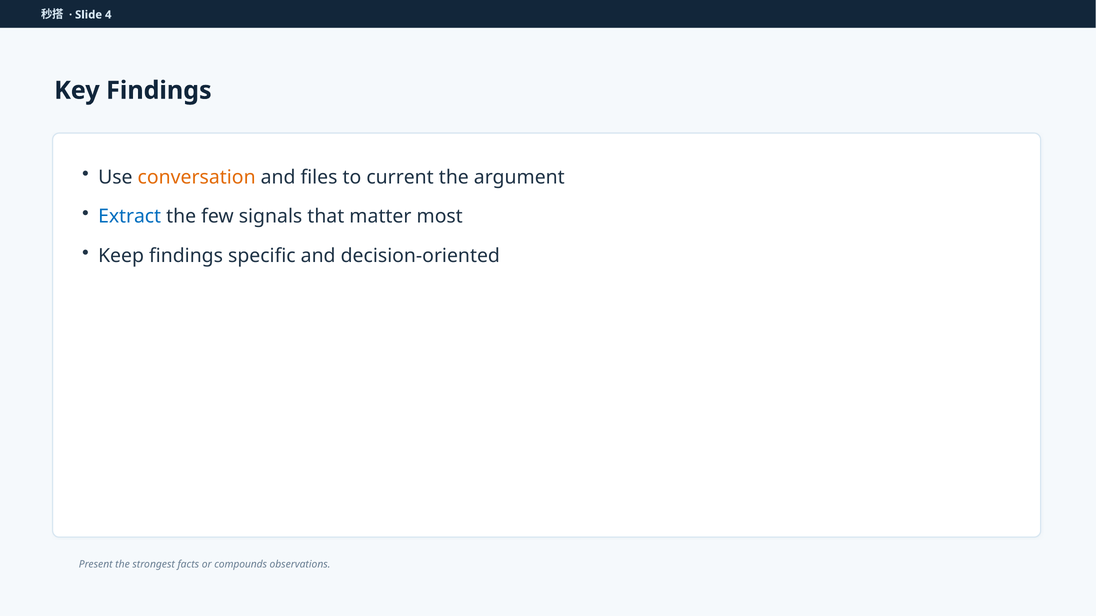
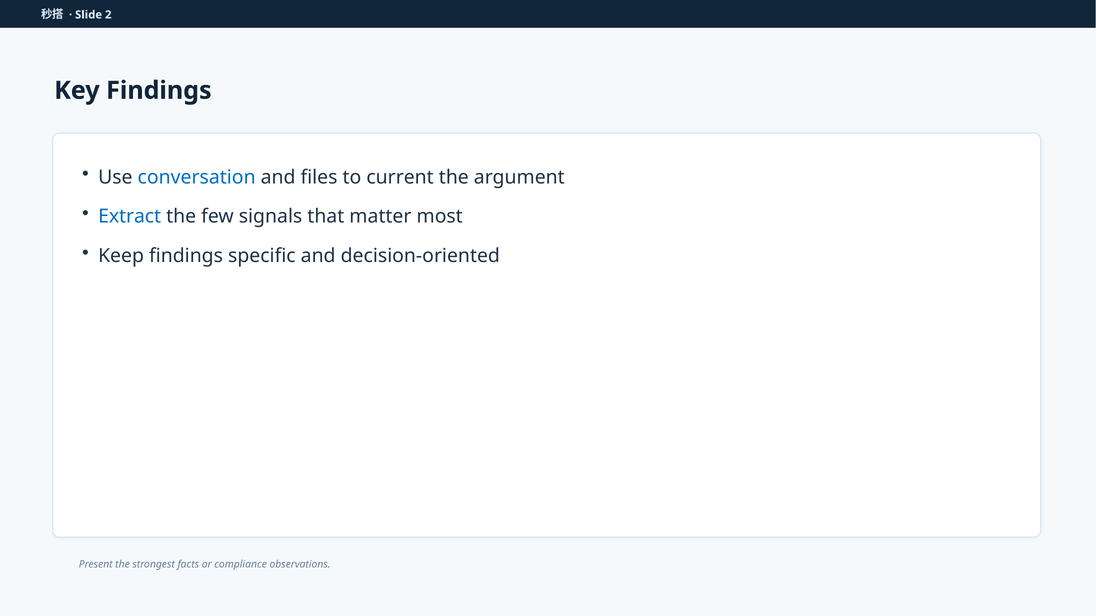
4: 4 -> 2
conversation colour: orange -> blue
compounds: compounds -> compliance
